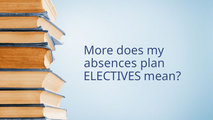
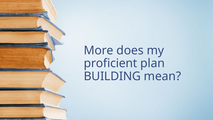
absences: absences -> proficient
ELECTIVES: ELECTIVES -> BUILDING
